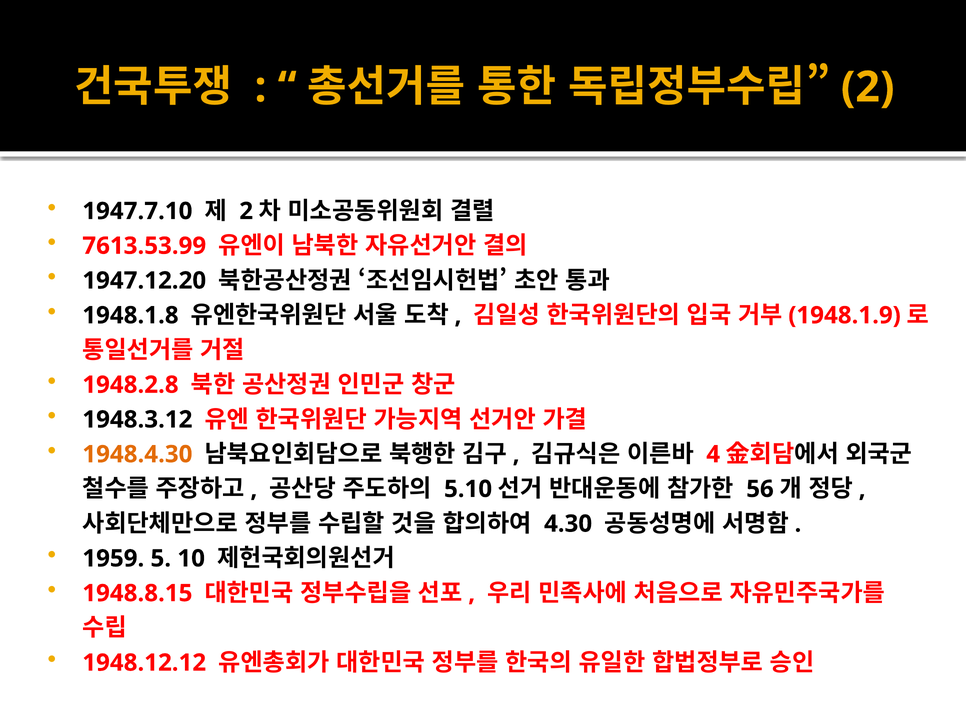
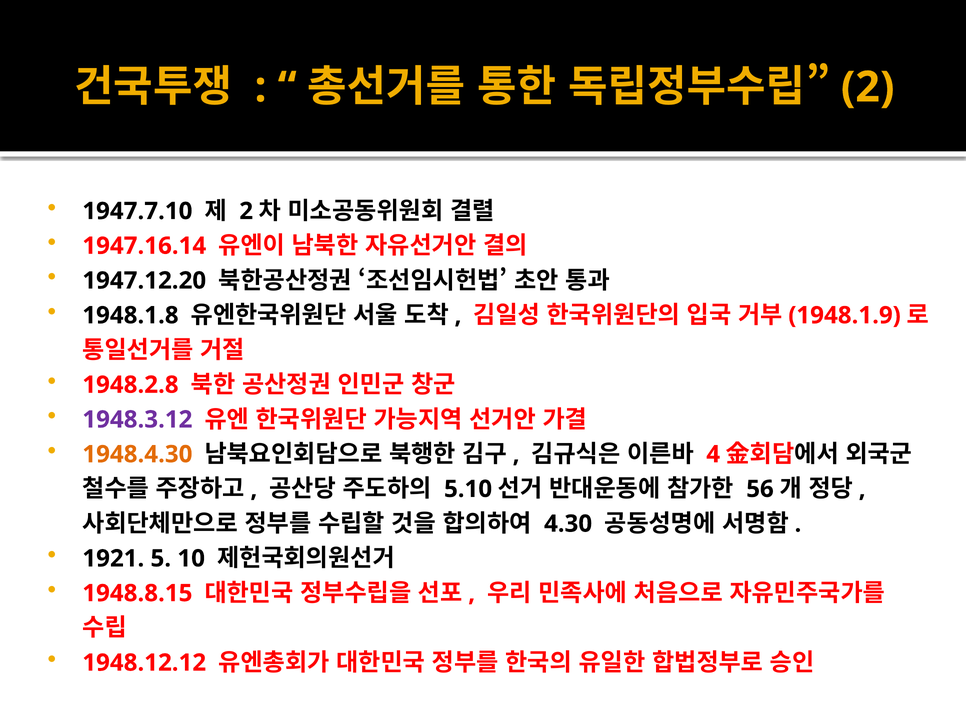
7613.53.99: 7613.53.99 -> 1947.16.14
1948.3.12 colour: black -> purple
1959: 1959 -> 1921
